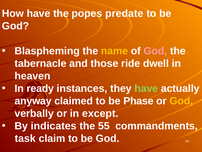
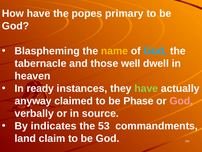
predate: predate -> primary
God at (155, 51) colour: pink -> light blue
ride: ride -> well
God at (181, 101) colour: yellow -> pink
except: except -> source
55: 55 -> 53
task: task -> land
